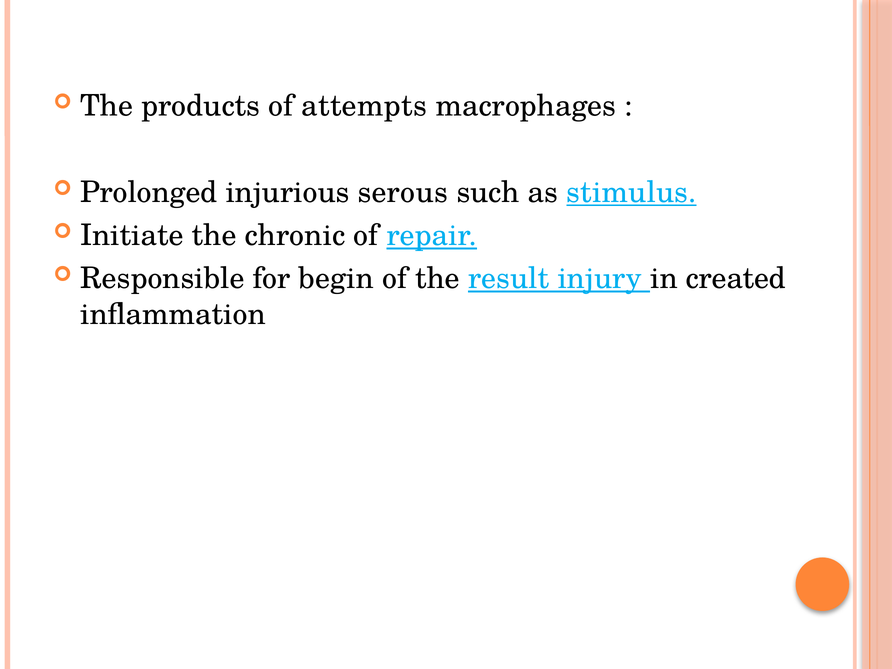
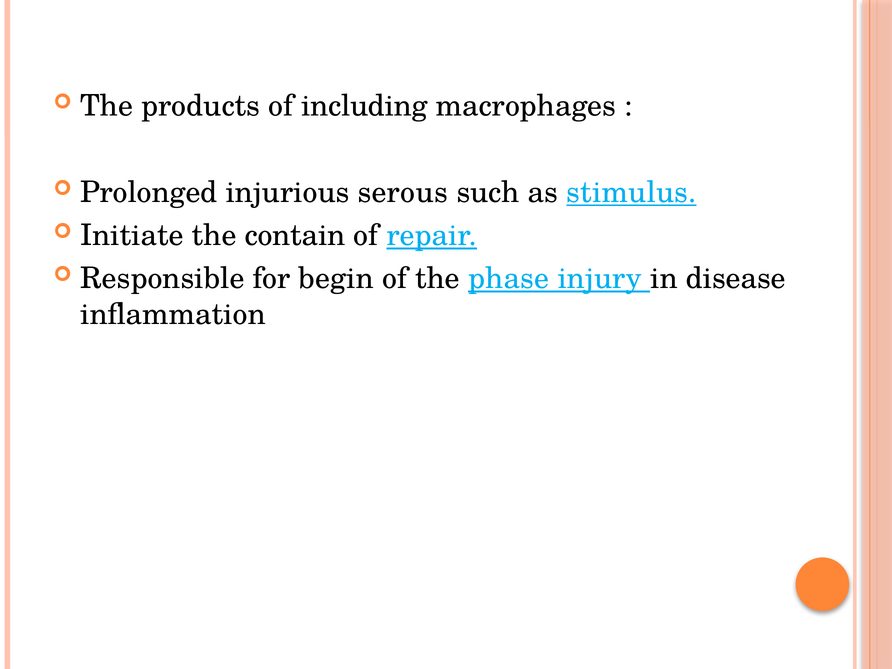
attempts: attempts -> including
chronic: chronic -> contain
result: result -> phase
created: created -> disease
